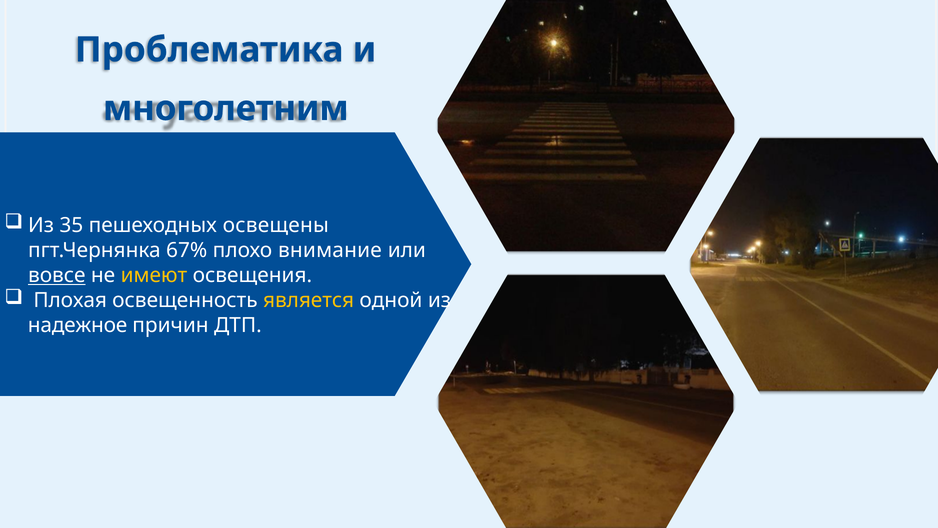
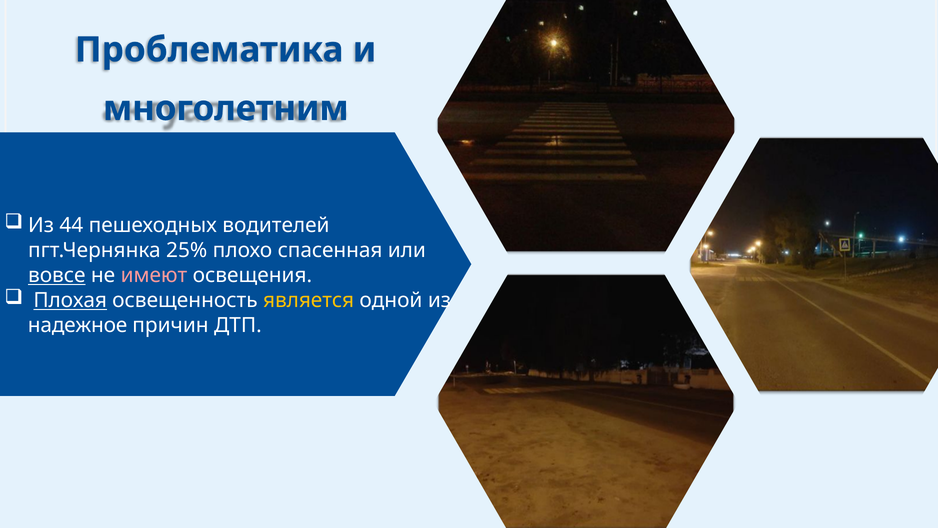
35: 35 -> 44
освещены: освещены -> водителей
67%: 67% -> 25%
внимание: внимание -> спасенная
имеют colour: yellow -> pink
Плохая underline: none -> present
